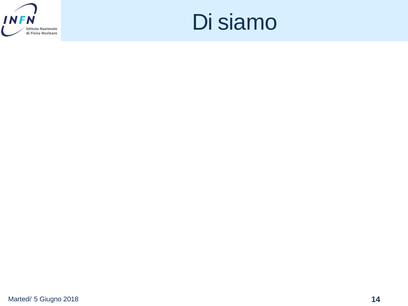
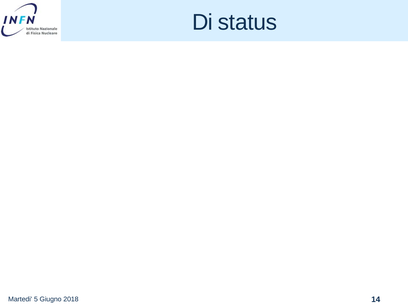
siamo: siamo -> status
